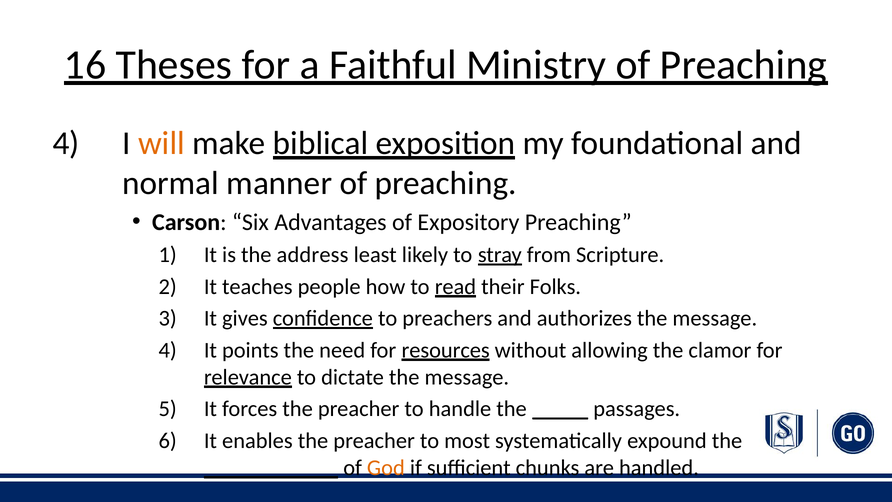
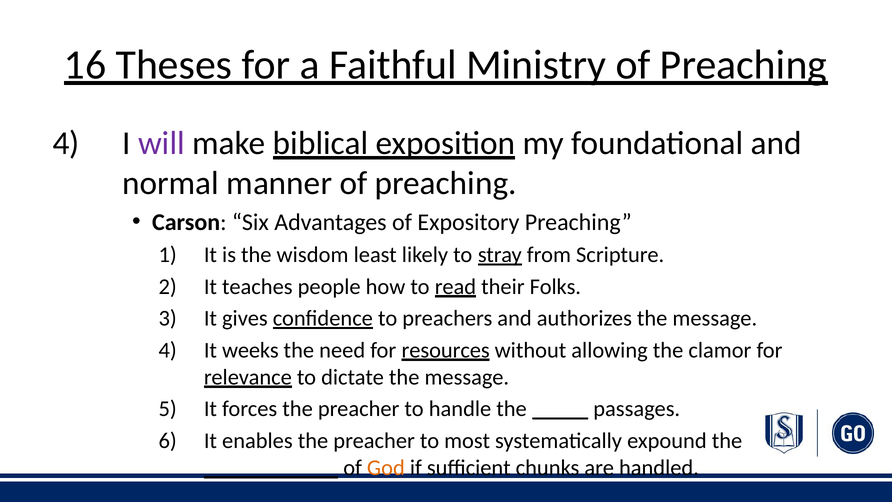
will colour: orange -> purple
address: address -> wisdom
points: points -> weeks
